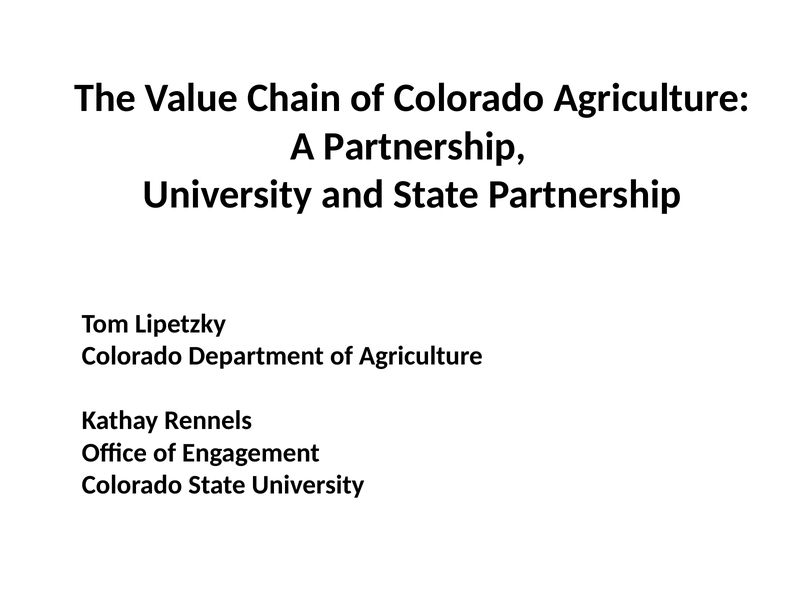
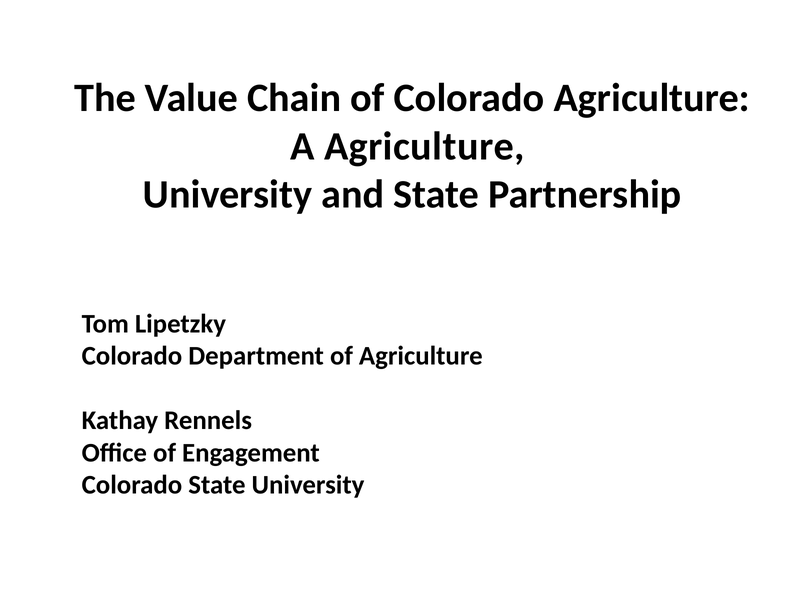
A Partnership: Partnership -> Agriculture
